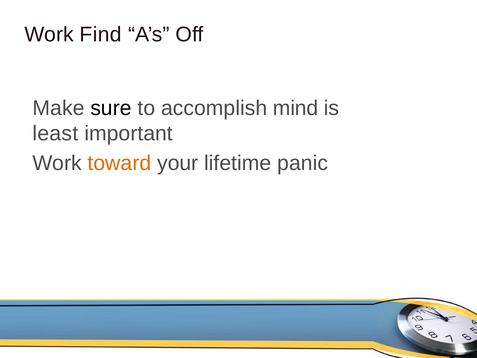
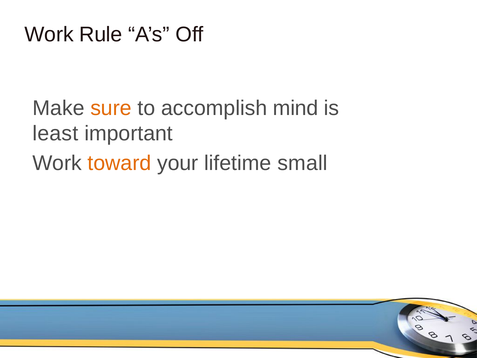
Find: Find -> Rule
sure colour: black -> orange
panic: panic -> small
